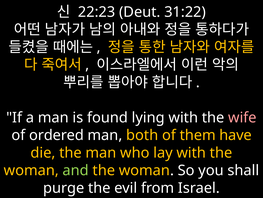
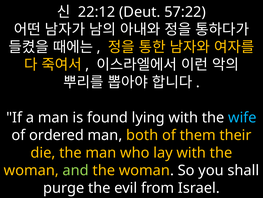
22:23: 22:23 -> 22:12
31:22: 31:22 -> 57:22
wife colour: pink -> light blue
have: have -> their
